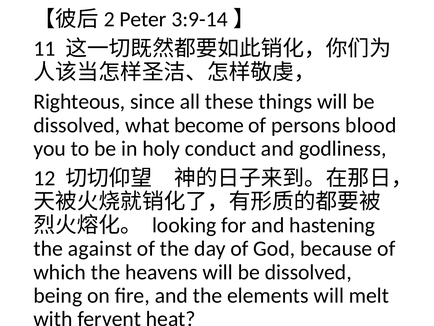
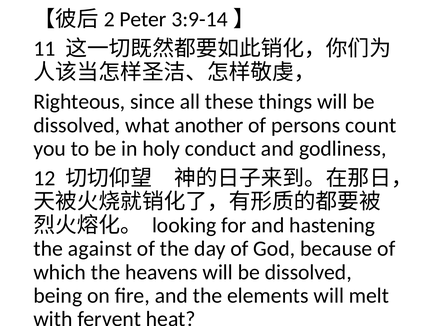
become: become -> another
blood: blood -> count
